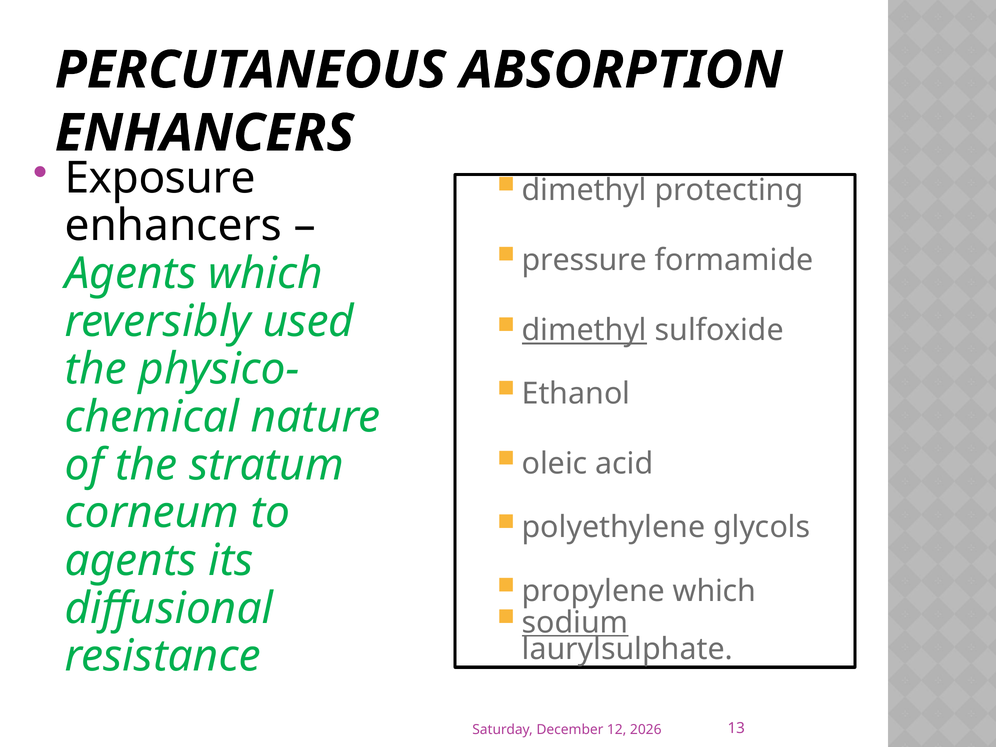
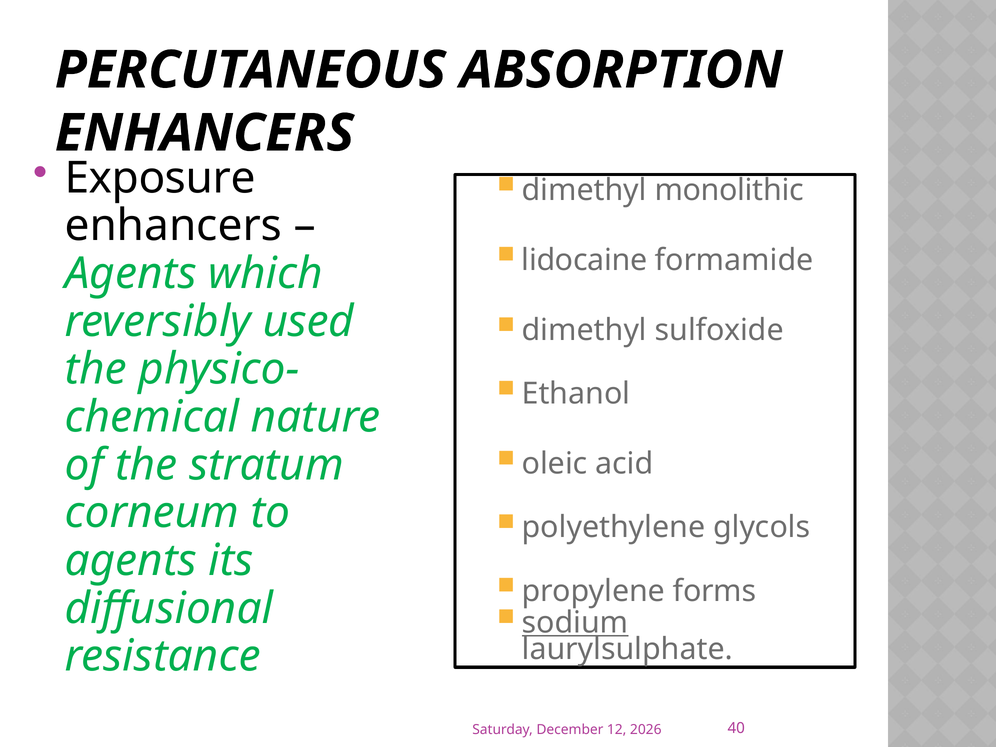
protecting: protecting -> monolithic
pressure: pressure -> lidocaine
dimethyl at (584, 330) underline: present -> none
propylene which: which -> forms
13: 13 -> 40
